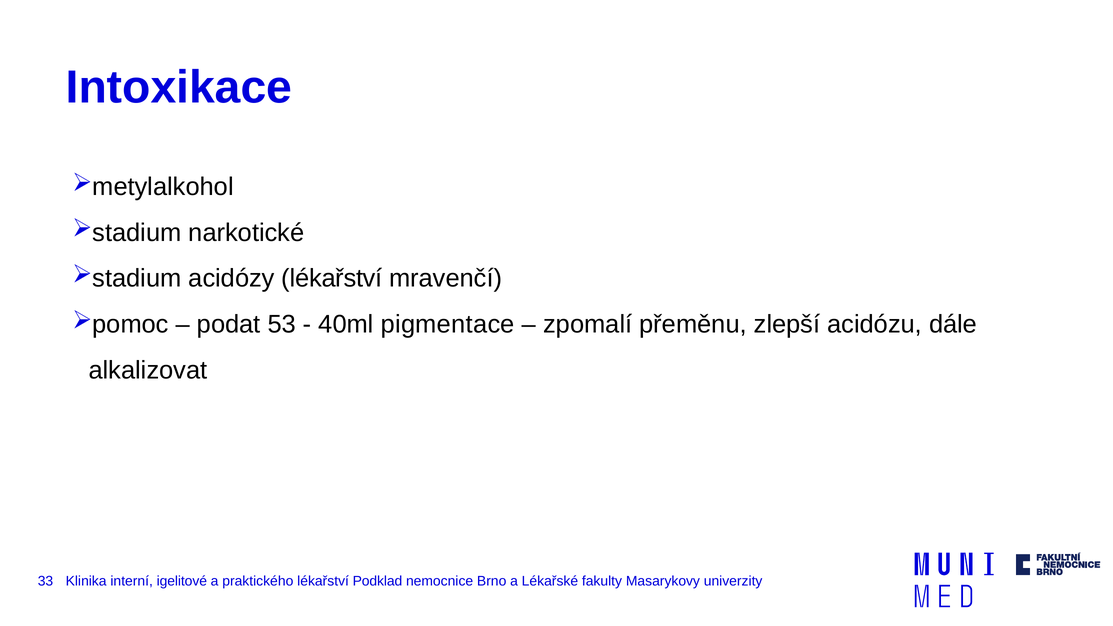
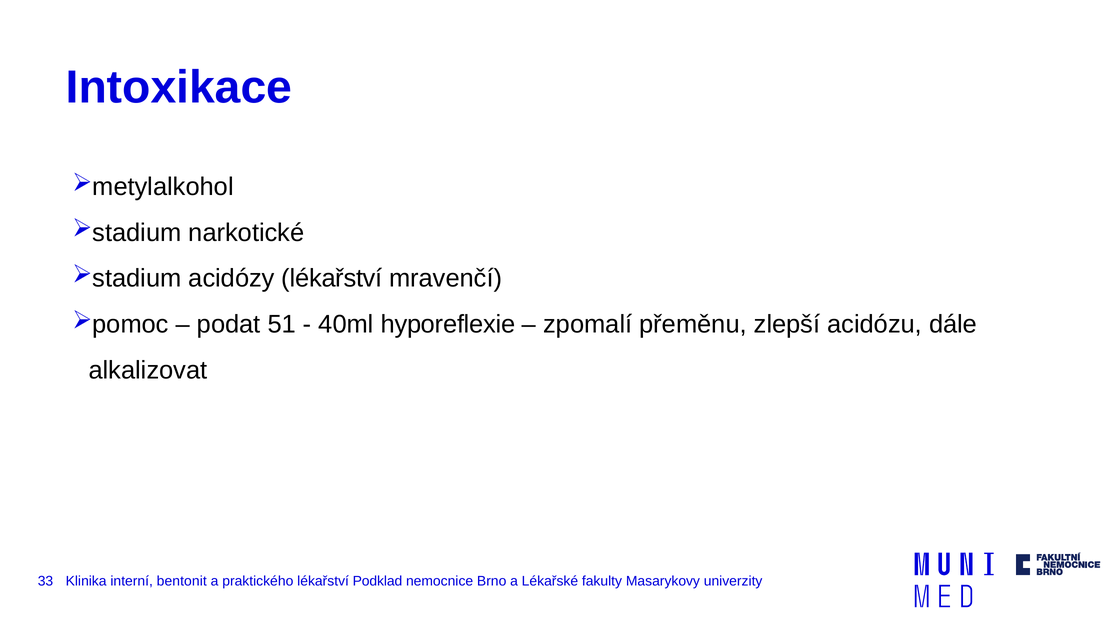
53: 53 -> 51
pigmentace: pigmentace -> hyporeflexie
igelitové: igelitové -> bentonit
